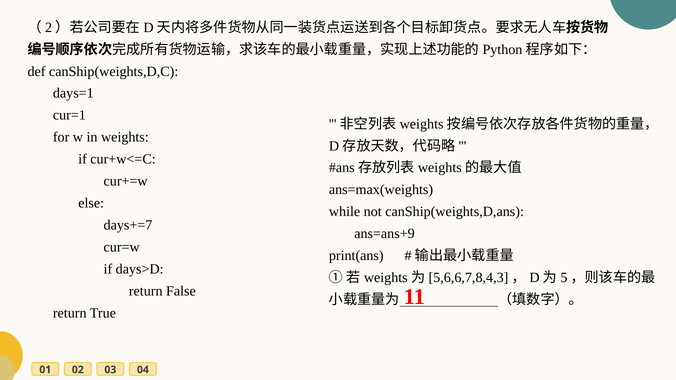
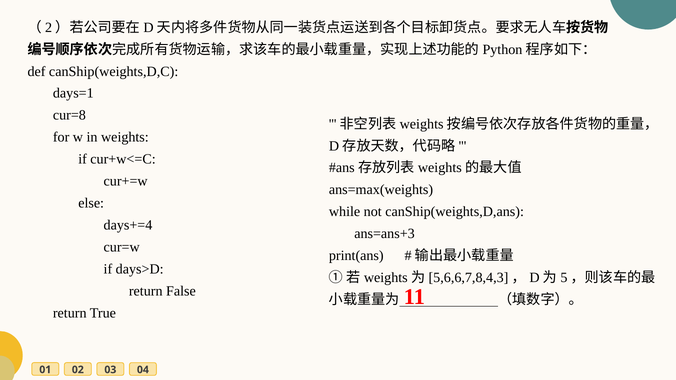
cur=1: cur=1 -> cur=8
days+=7: days+=7 -> days+=4
ans=ans+9: ans=ans+9 -> ans=ans+3
